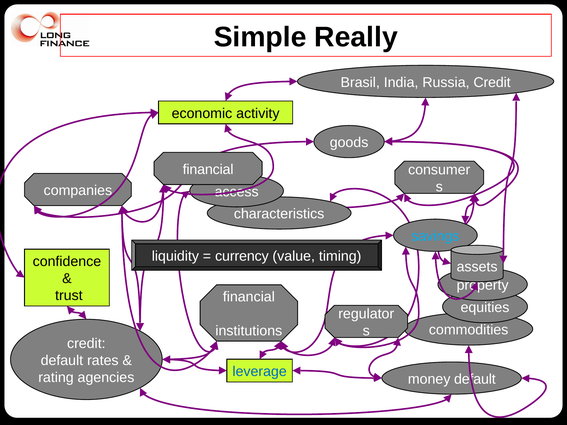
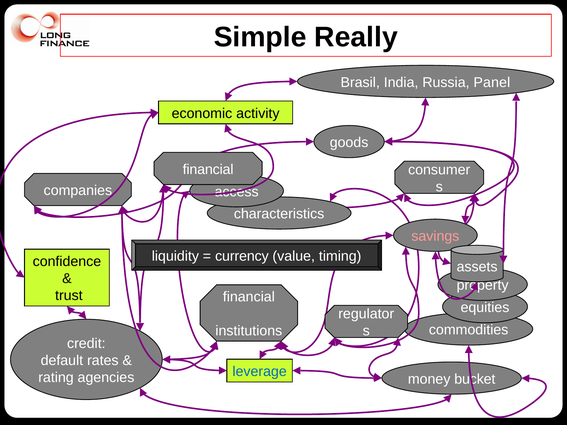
Russia Credit: Credit -> Panel
savings colour: light blue -> pink
money default: default -> bucket
